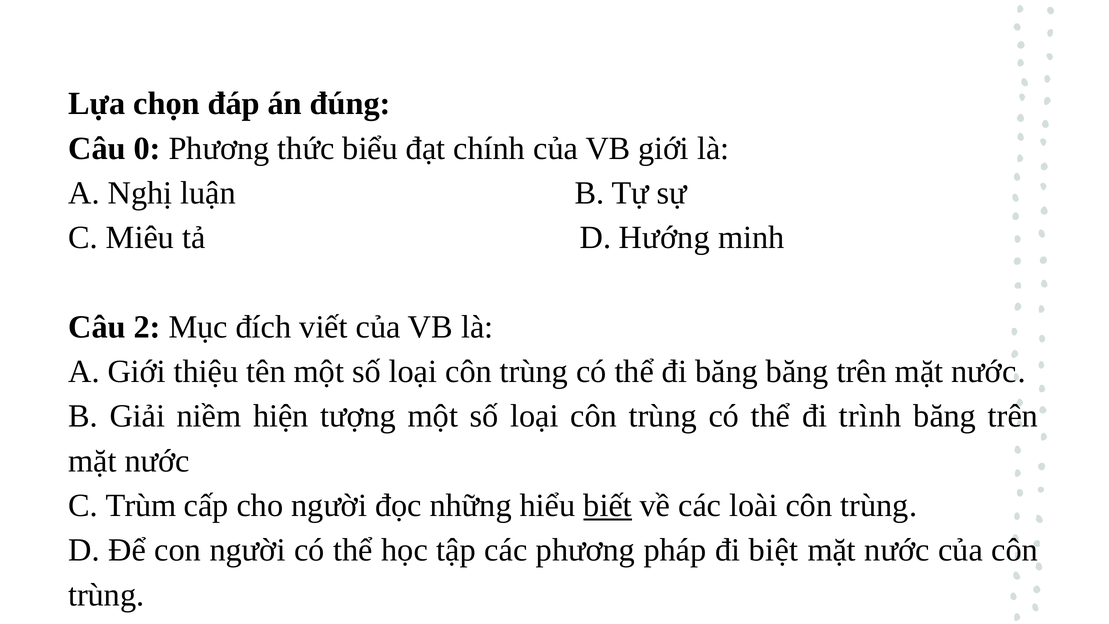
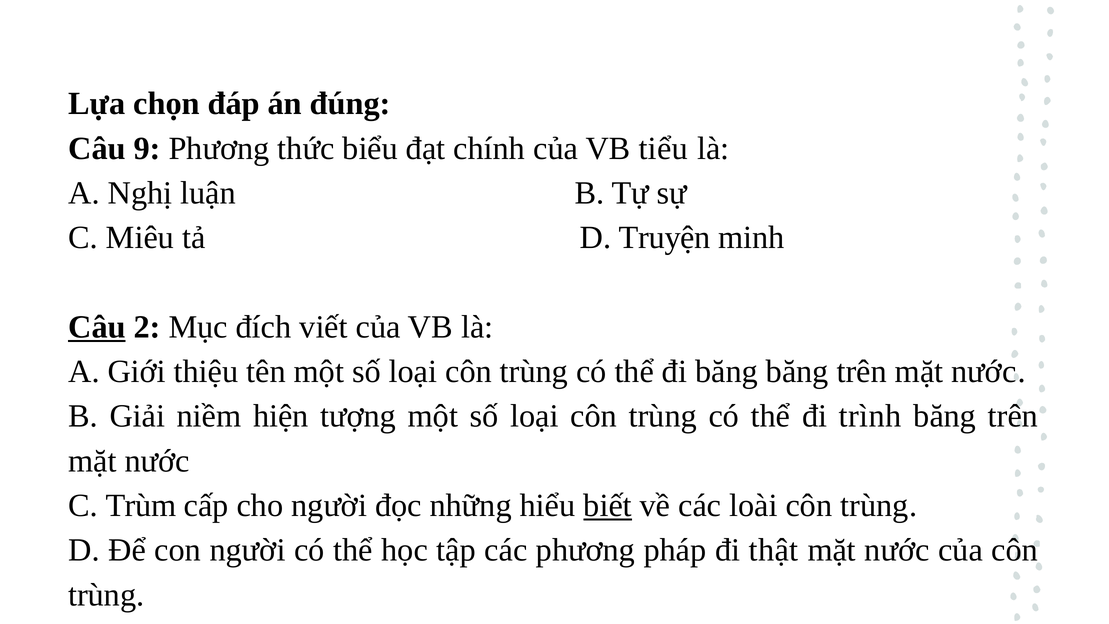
0: 0 -> 9
VB giới: giới -> tiểu
Hướng: Hướng -> Truyện
Câu at (97, 327) underline: none -> present
biệt: biệt -> thật
